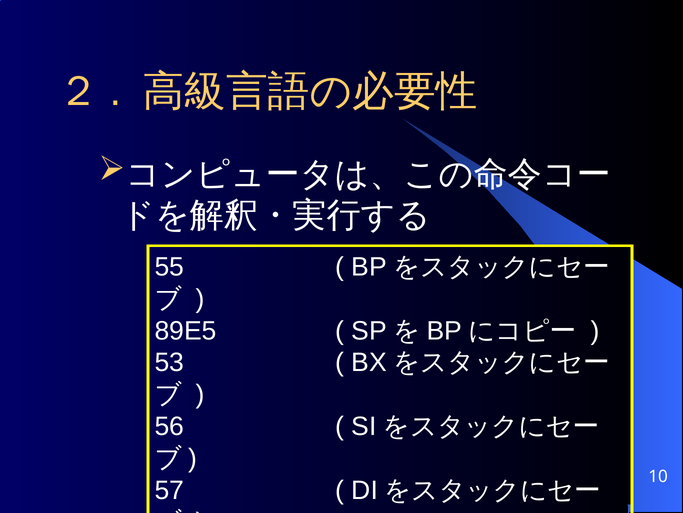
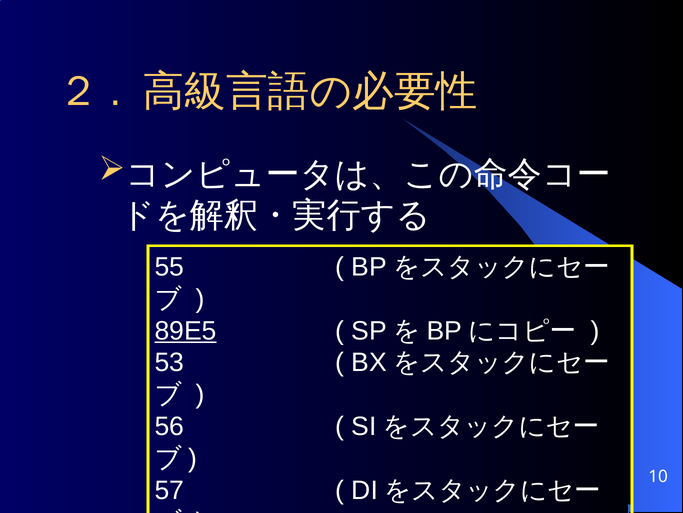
89E5 underline: none -> present
